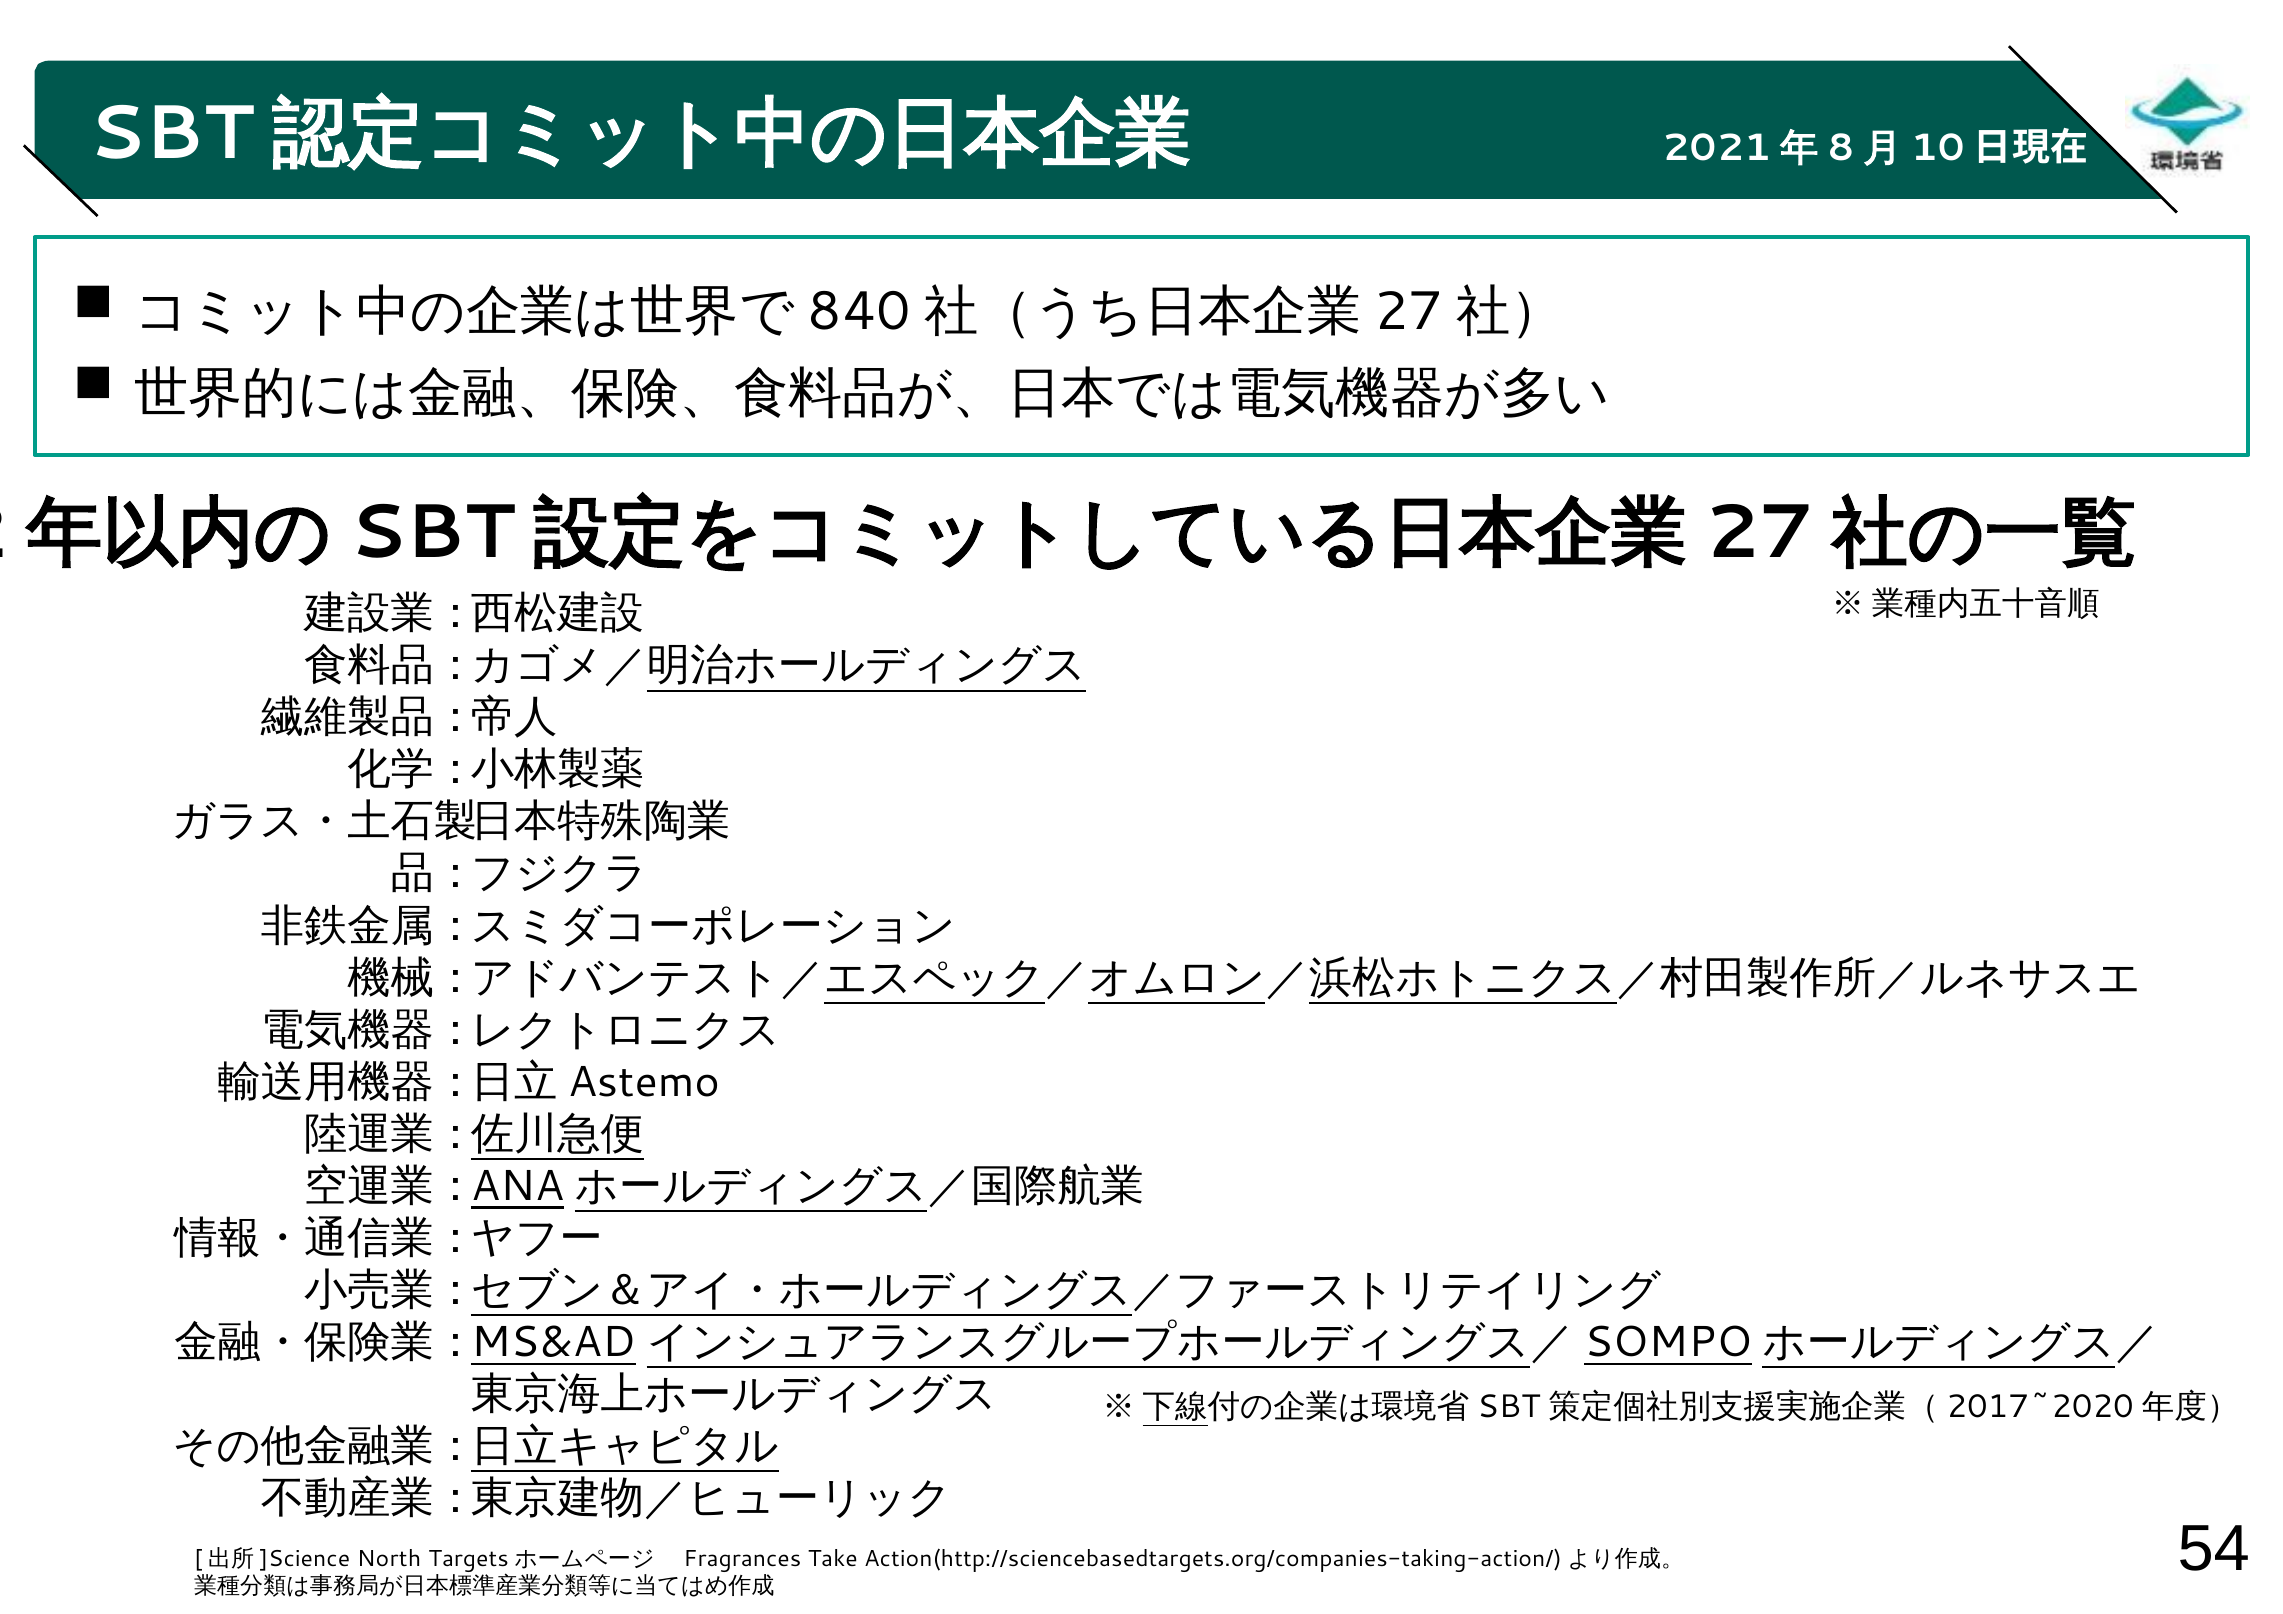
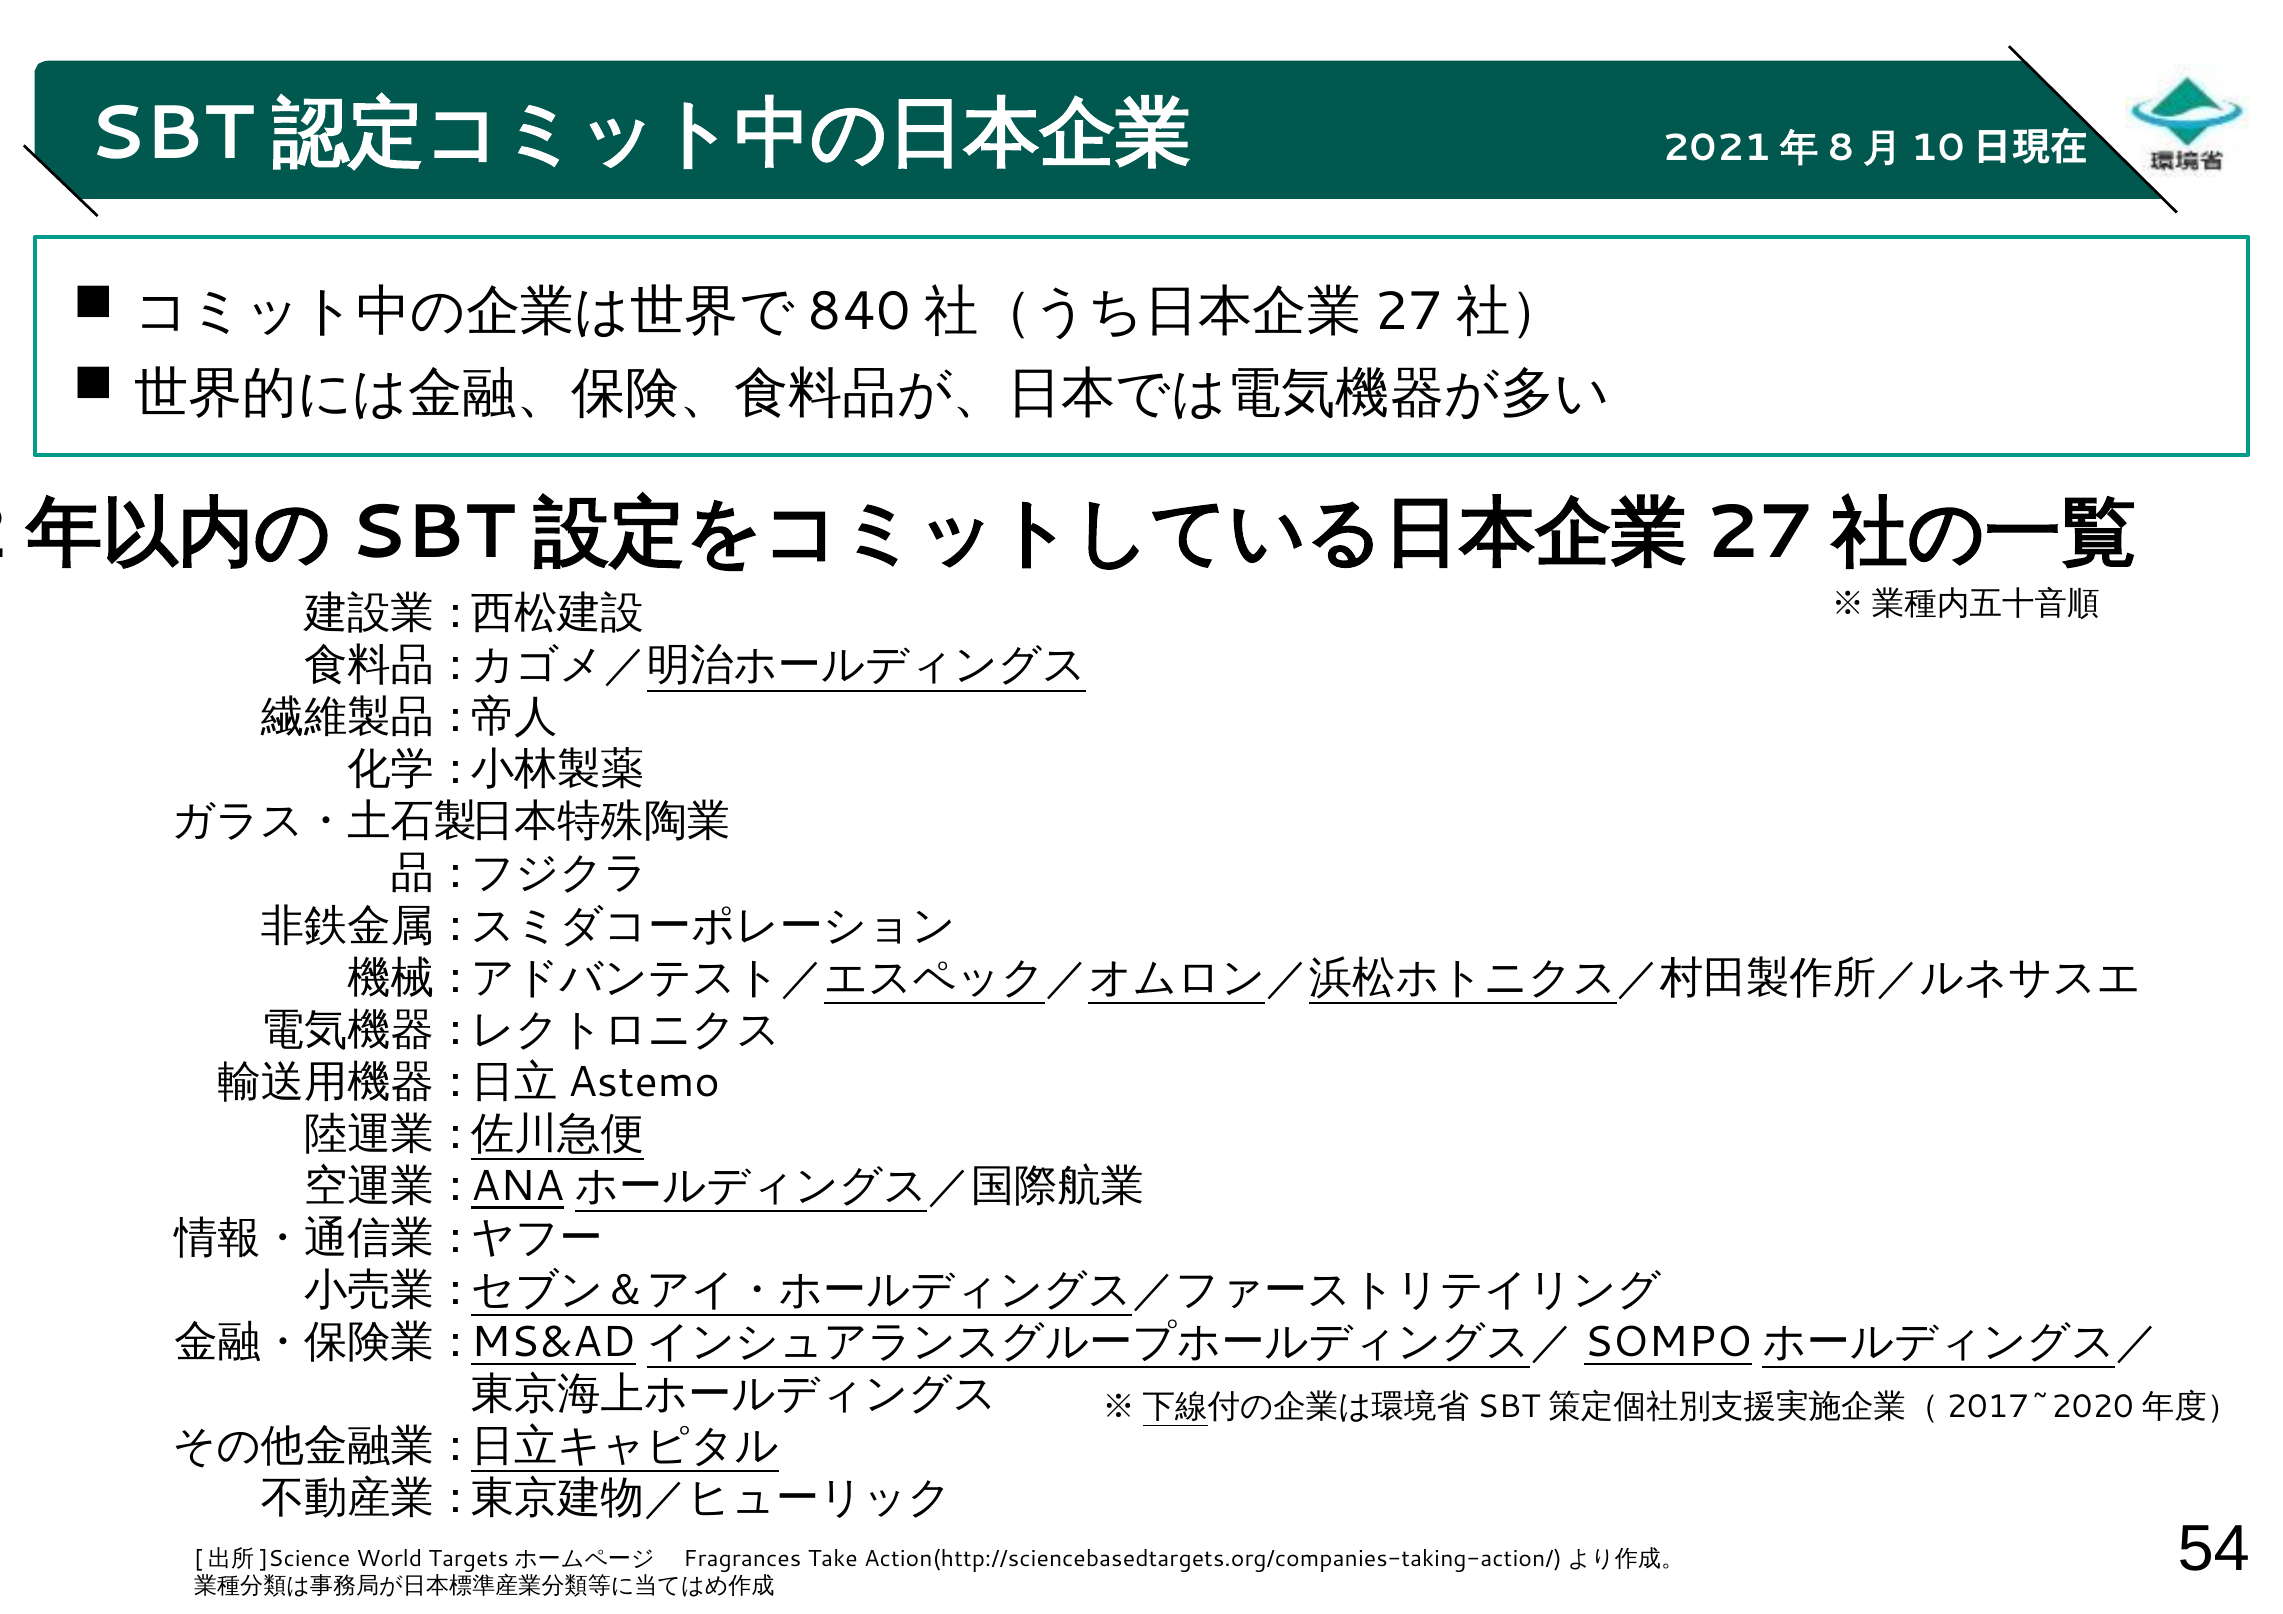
North: North -> World
